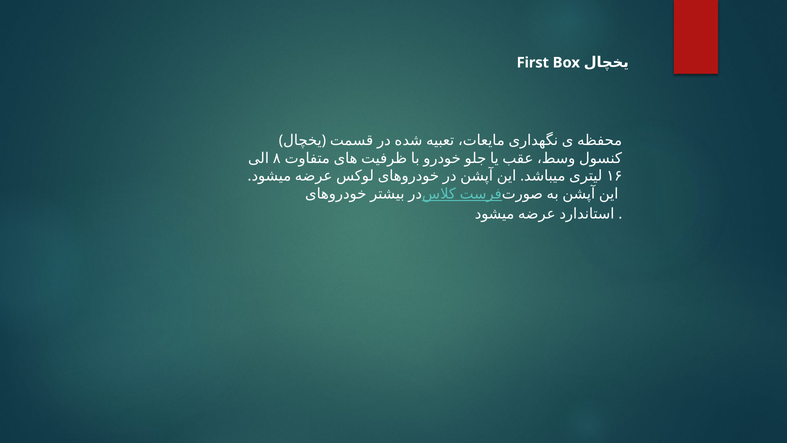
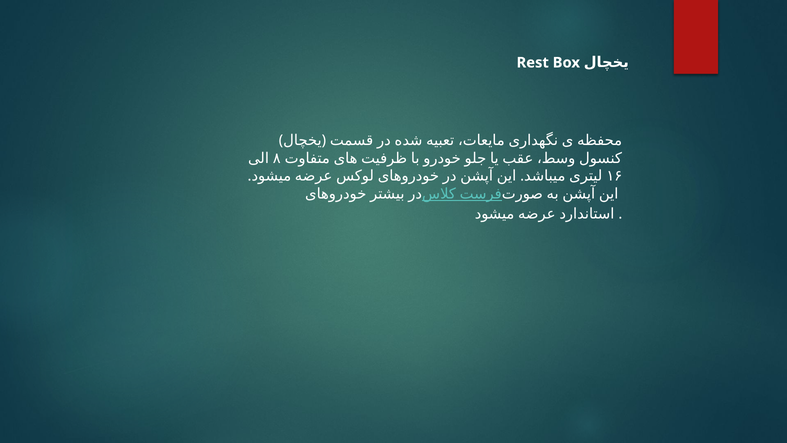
First: First -> Rest
